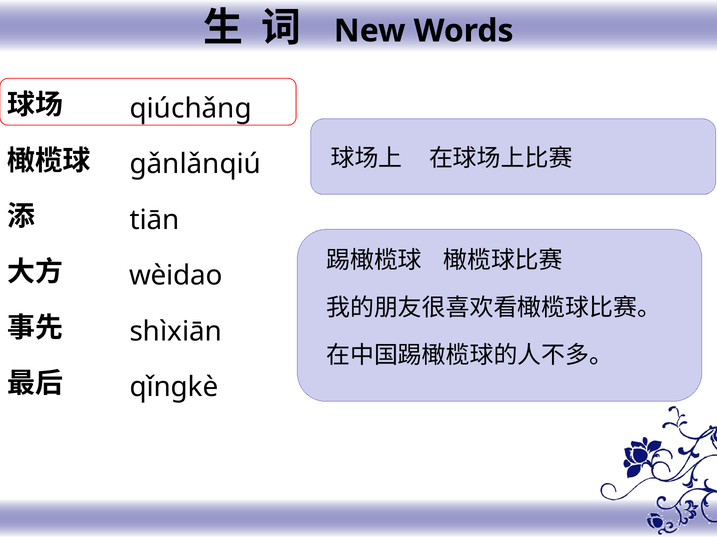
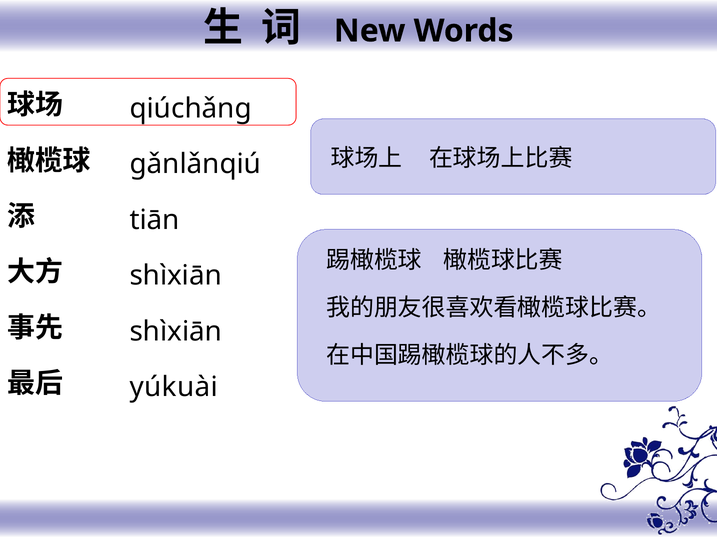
wèidao at (176, 276): wèidao -> shìxiān
qǐngkè: qǐngkè -> yúkuài
